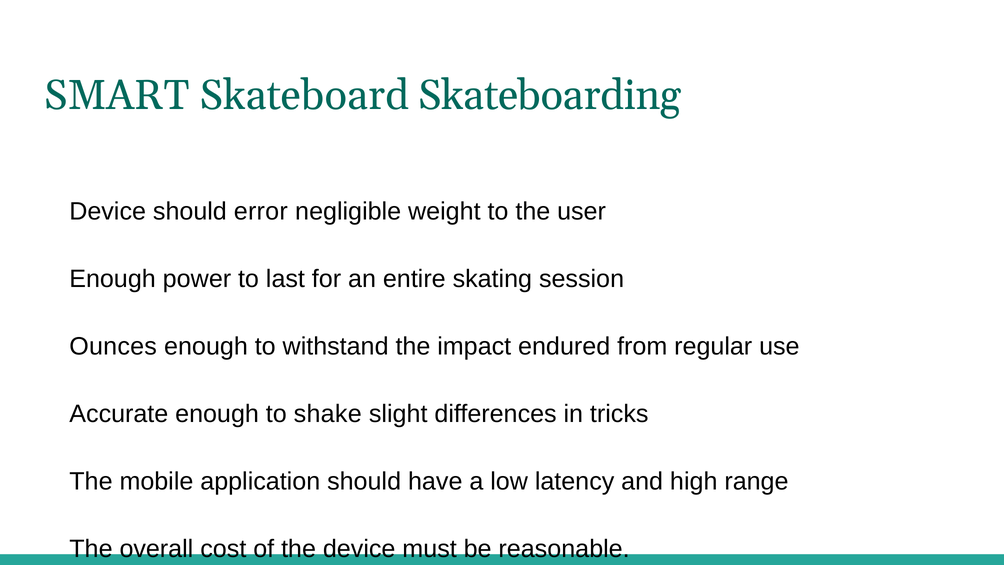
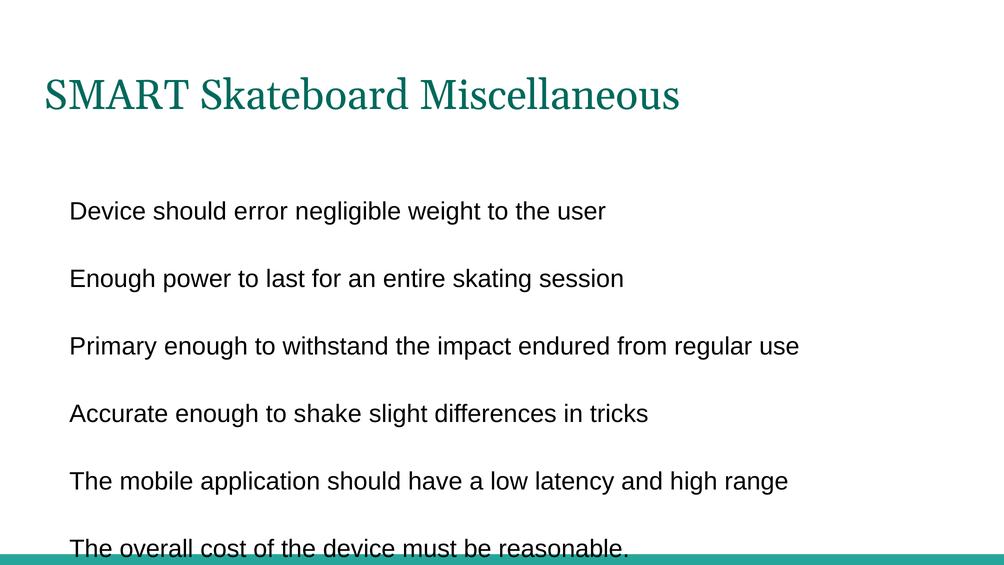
Skateboarding: Skateboarding -> Miscellaneous
Ounces: Ounces -> Primary
